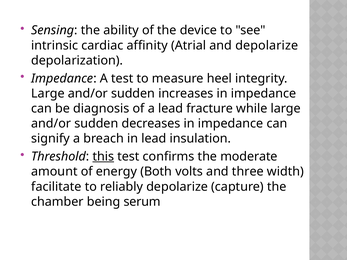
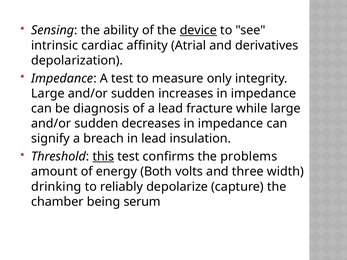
device underline: none -> present
and depolarize: depolarize -> derivatives
heel: heel -> only
moderate: moderate -> problems
facilitate: facilitate -> drinking
